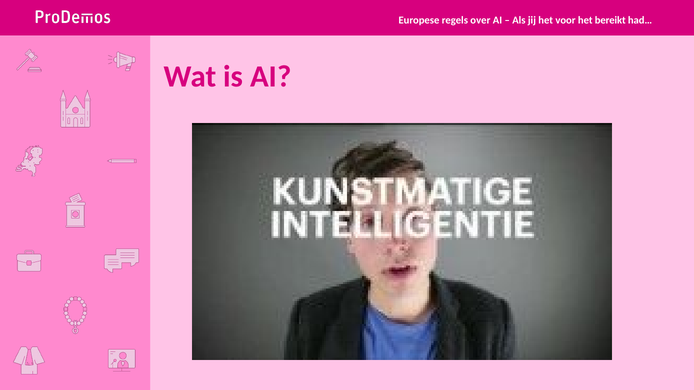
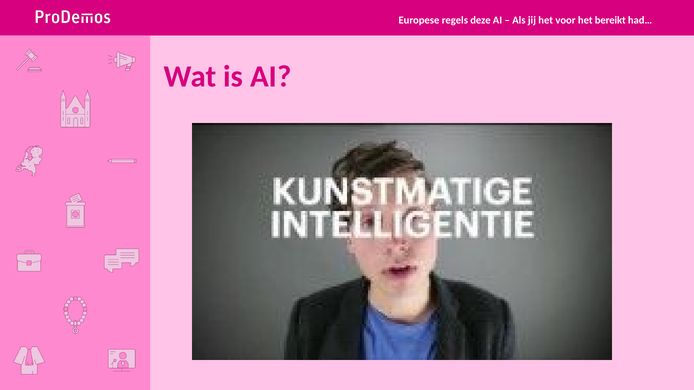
over: over -> deze
